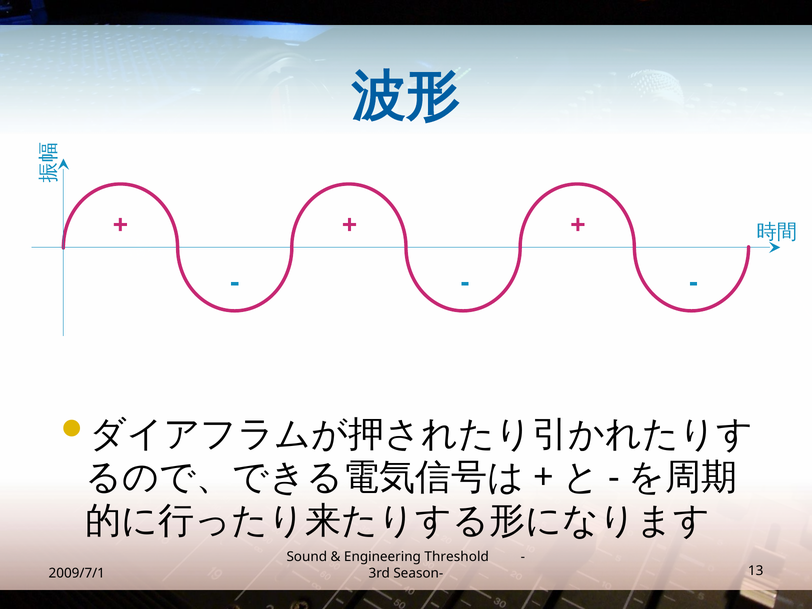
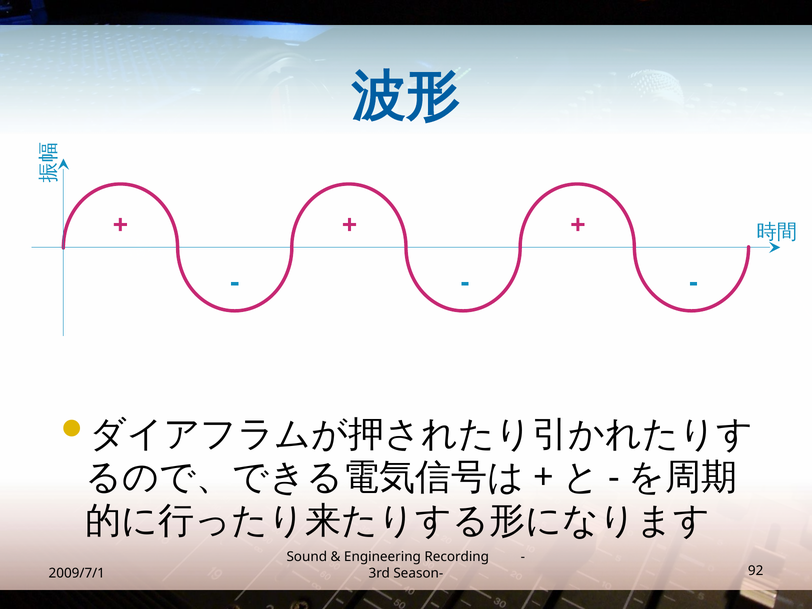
Threshold: Threshold -> Recording
13: 13 -> 92
